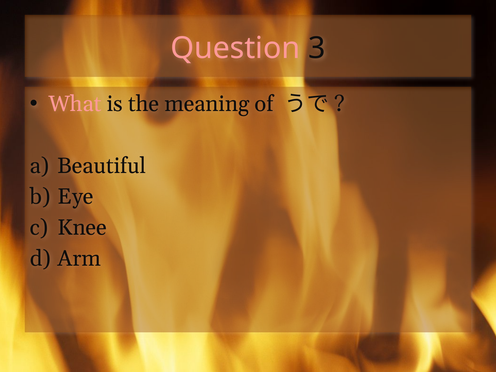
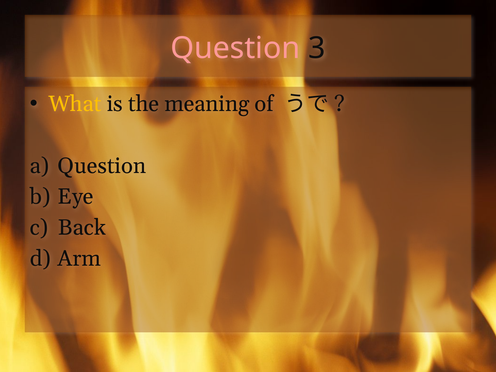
What colour: pink -> yellow
Beautiful at (102, 166): Beautiful -> Question
Knee: Knee -> Back
